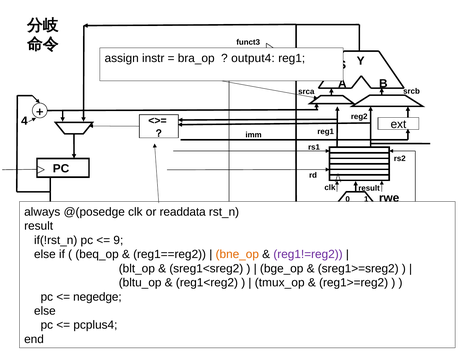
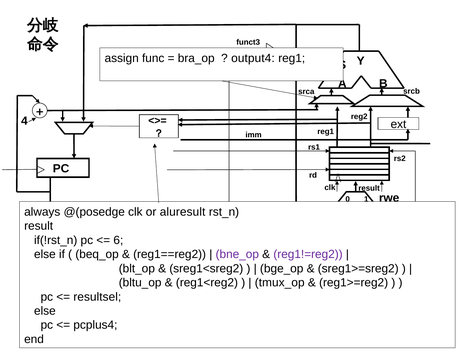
instr: instr -> func
readdata: readdata -> aluresult
9: 9 -> 6
bne_op colour: orange -> purple
negedge: negedge -> resultsel
